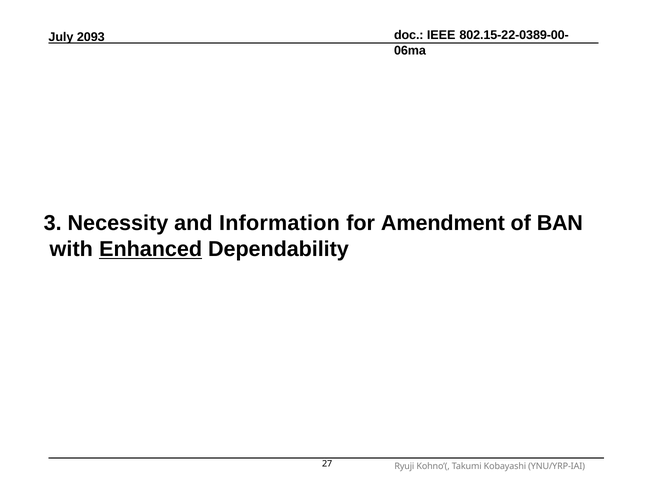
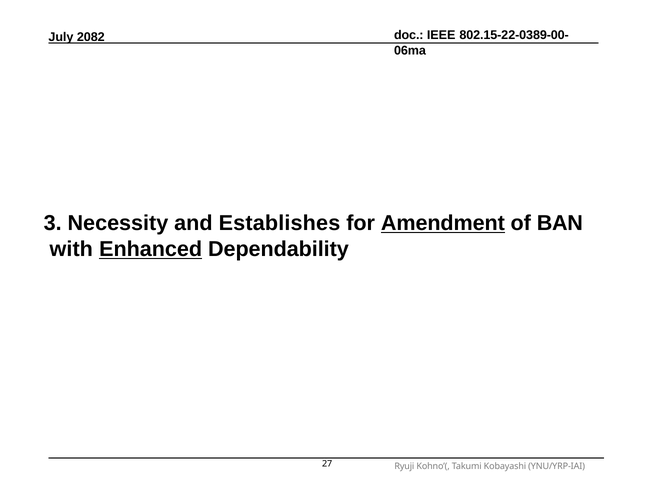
2093: 2093 -> 2082
Information: Information -> Establishes
Amendment underline: none -> present
